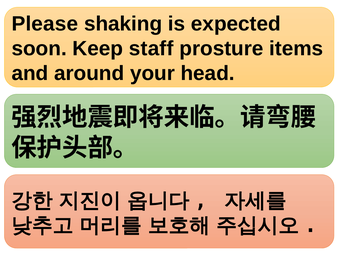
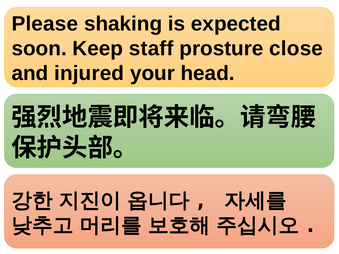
items: items -> close
around: around -> injured
